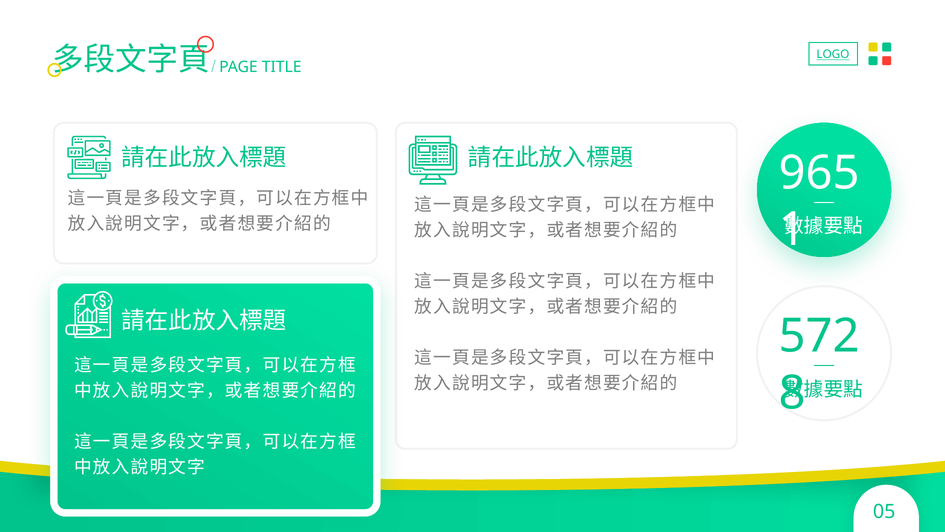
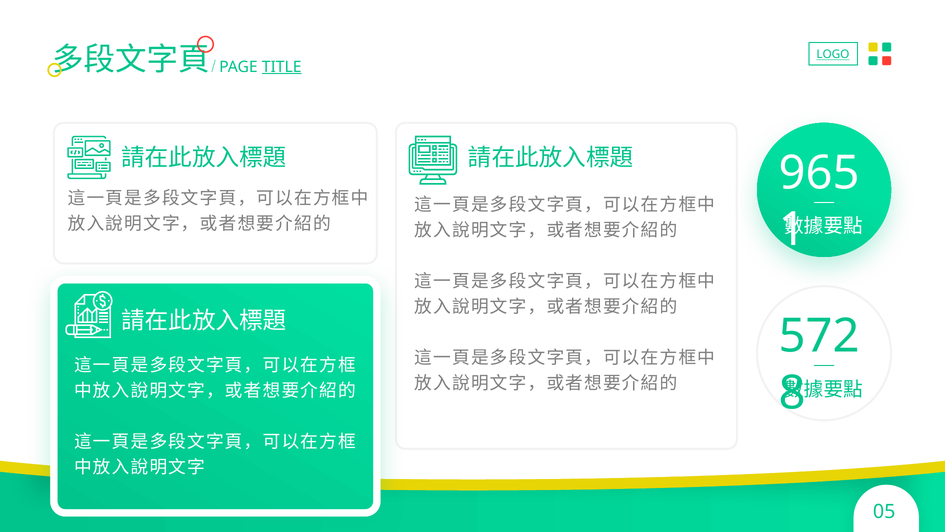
TITLE underline: none -> present
